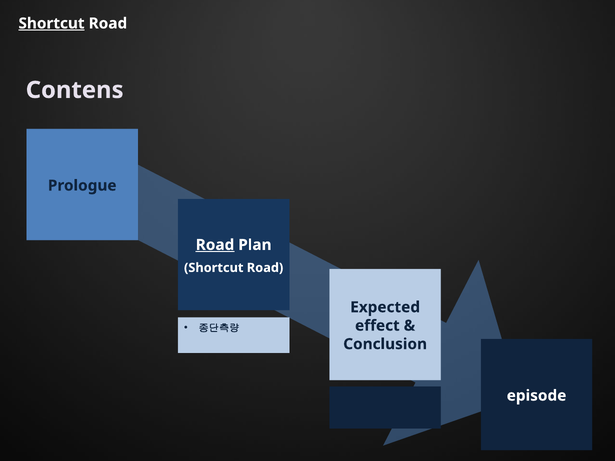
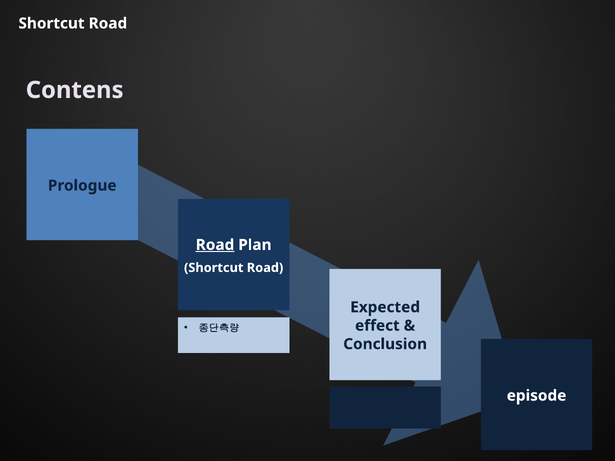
Shortcut at (51, 23) underline: present -> none
